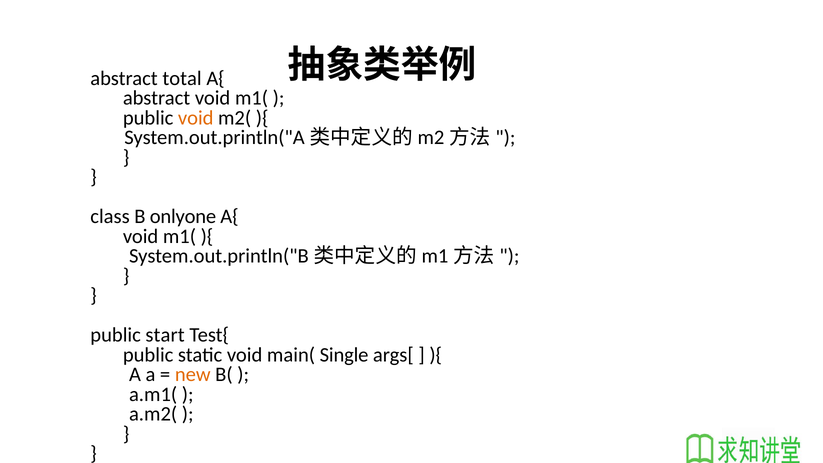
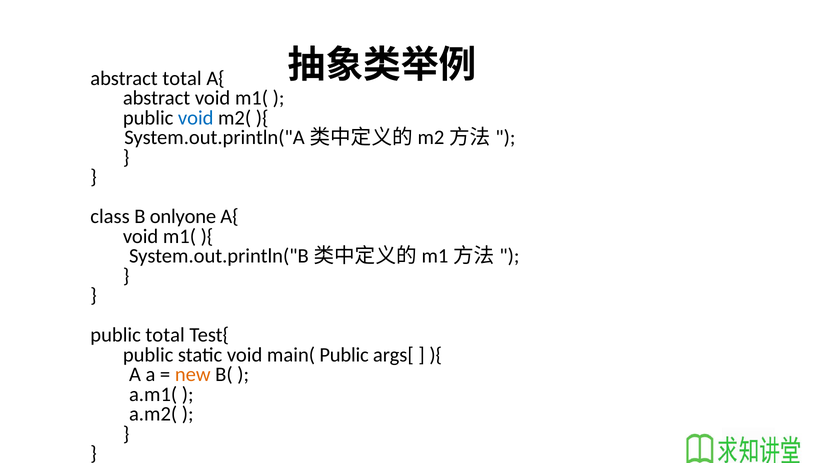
void at (196, 118) colour: orange -> blue
public start: start -> total
main( Single: Single -> Public
